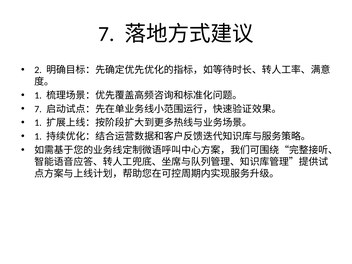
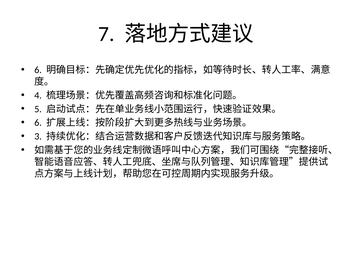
2 at (38, 70): 2 -> 6
1 at (38, 95): 1 -> 4
7 at (38, 109): 7 -> 5
1 at (38, 123): 1 -> 6
1 at (38, 136): 1 -> 3
